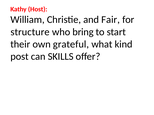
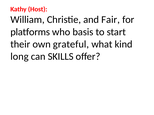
structure: structure -> platforms
bring: bring -> basis
post: post -> long
